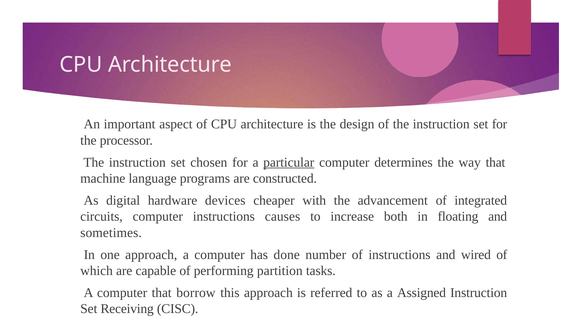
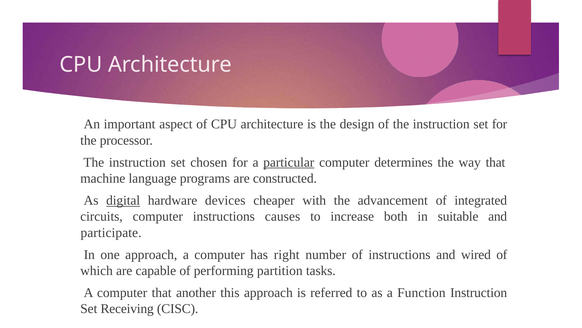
digital underline: none -> present
floating: floating -> suitable
sometimes: sometimes -> participate
done: done -> right
borrow: borrow -> another
Assigned: Assigned -> Function
